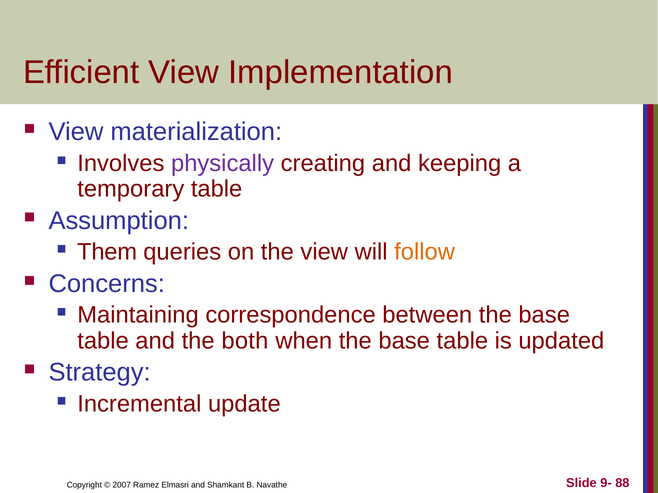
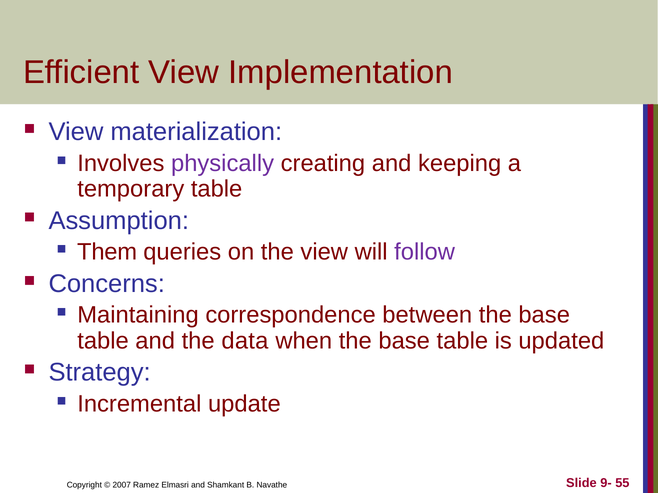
follow colour: orange -> purple
both: both -> data
88: 88 -> 55
